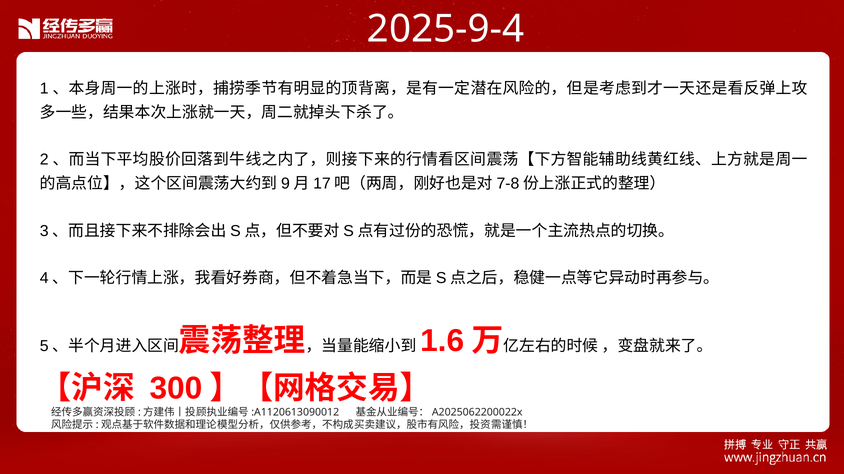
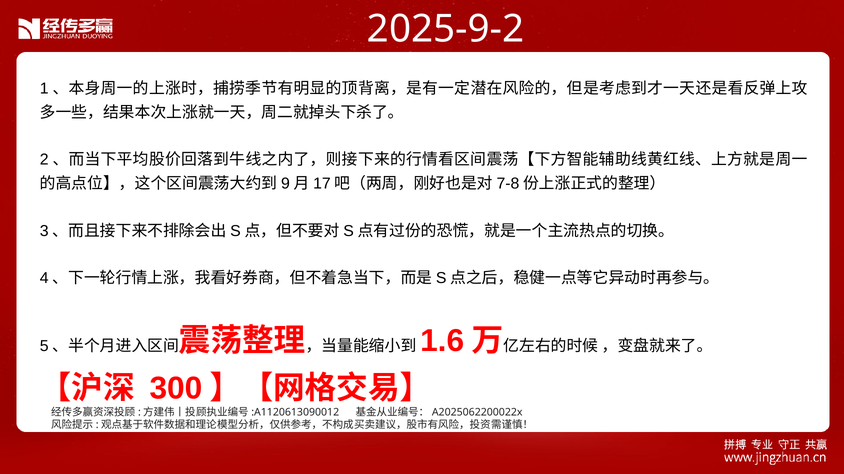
2025-9-4: 2025-9-4 -> 2025-9-2
